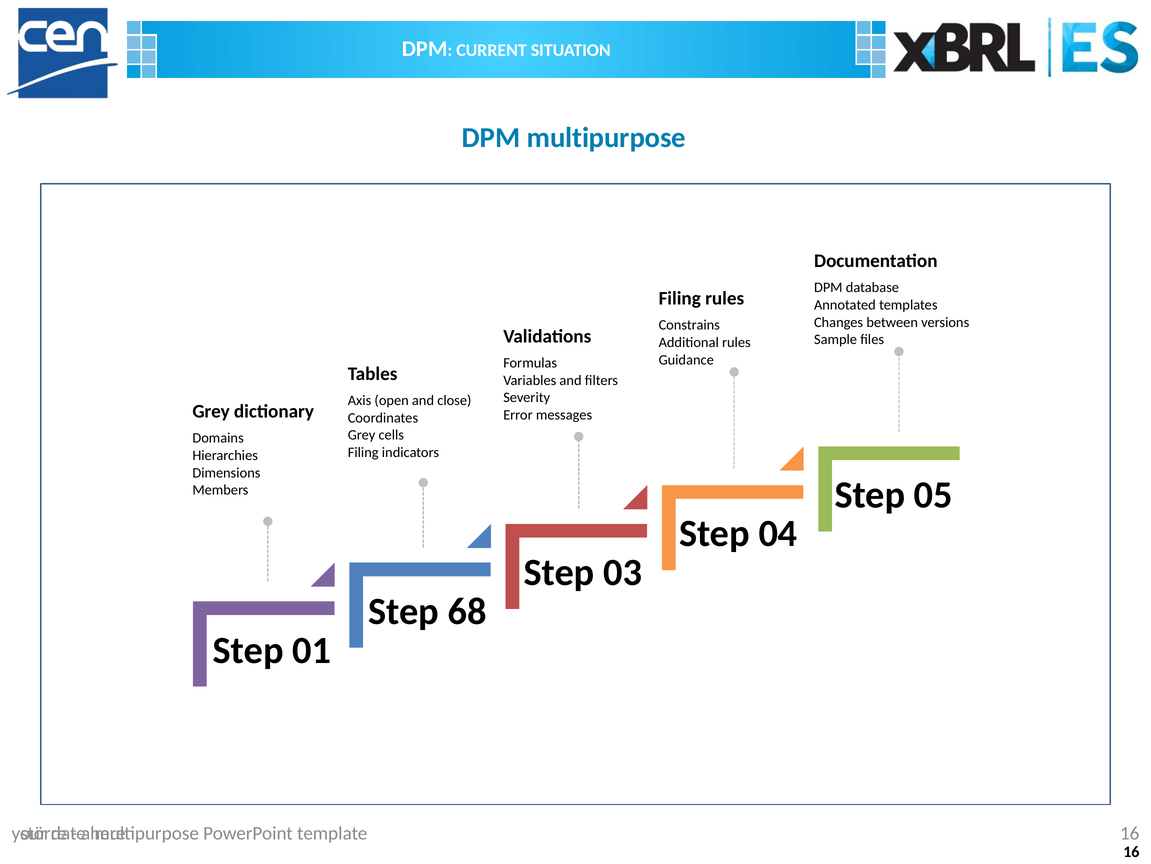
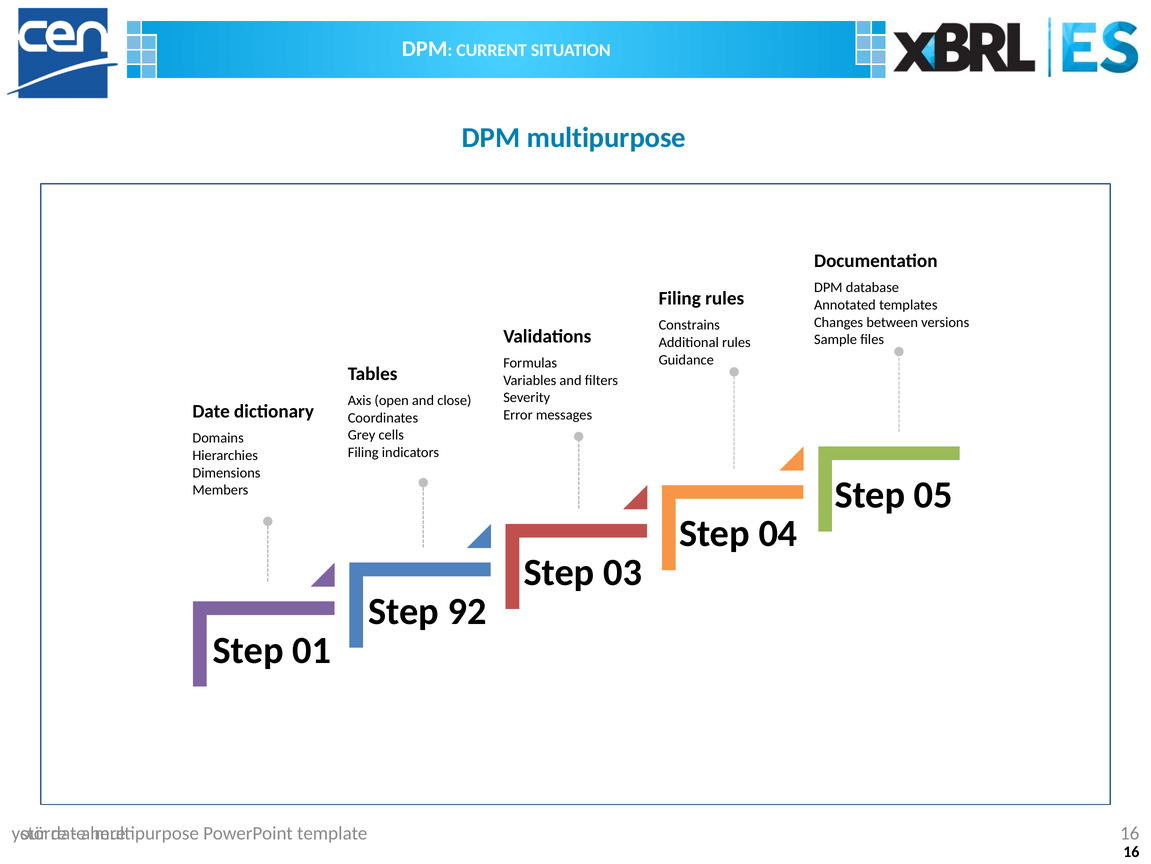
Grey at (211, 411): Grey -> Date
68: 68 -> 92
